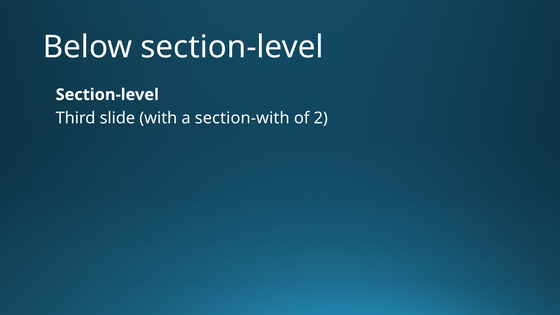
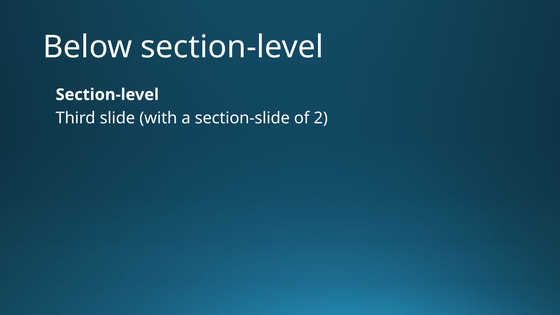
section-with: section-with -> section-slide
